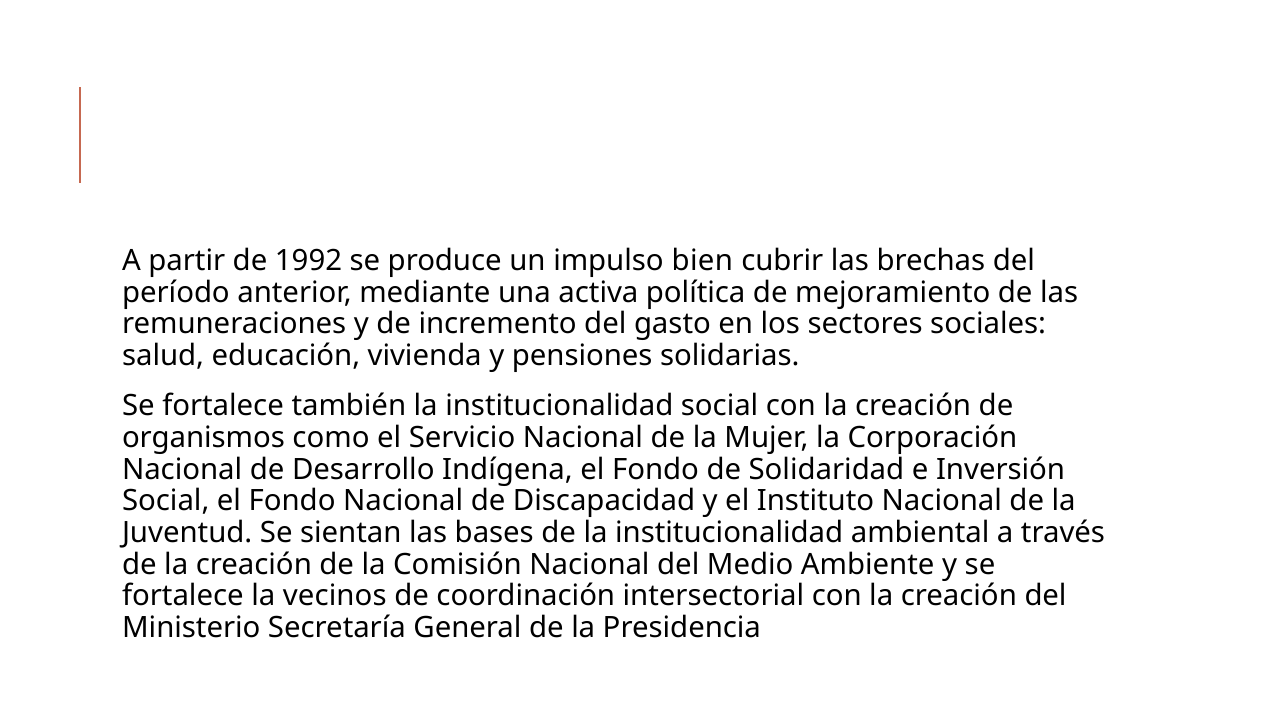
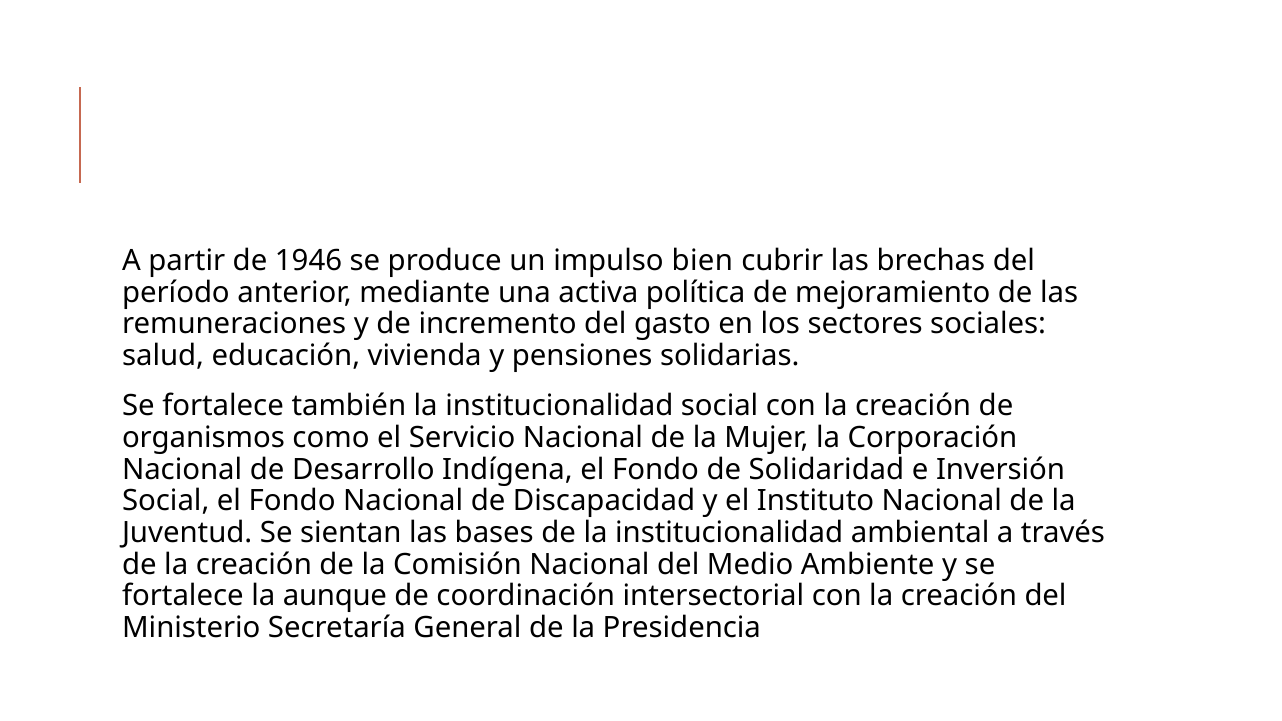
1992: 1992 -> 1946
vecinos: vecinos -> aunque
